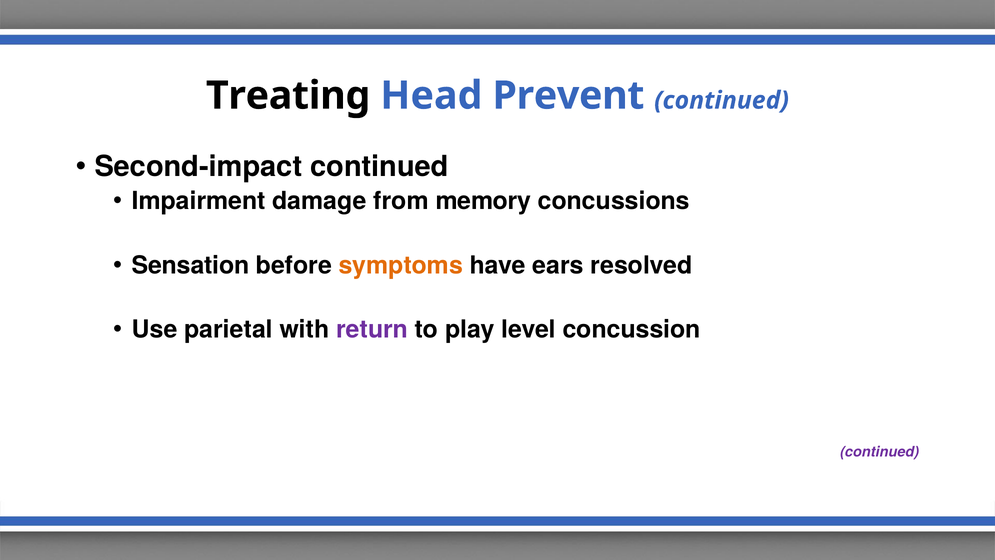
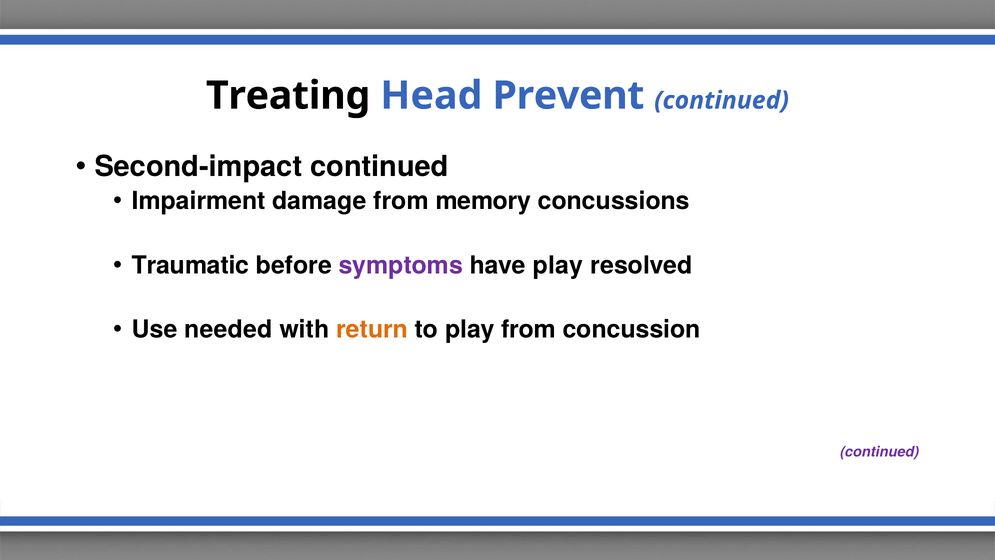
Sensation: Sensation -> Traumatic
symptoms colour: orange -> purple
have ears: ears -> play
parietal: parietal -> needed
return colour: purple -> orange
play level: level -> from
